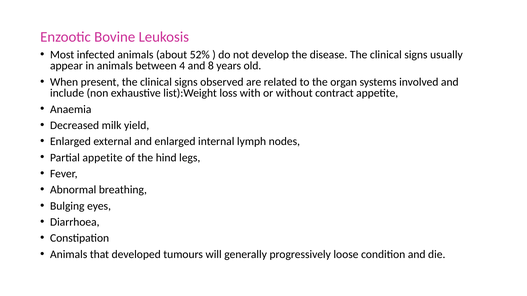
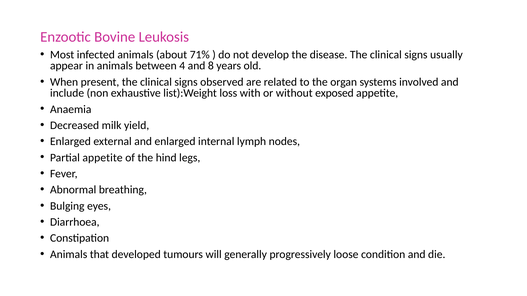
52%: 52% -> 71%
contract: contract -> exposed
